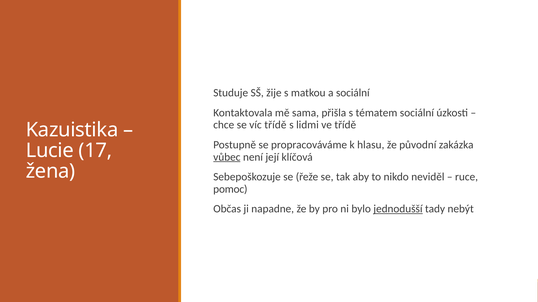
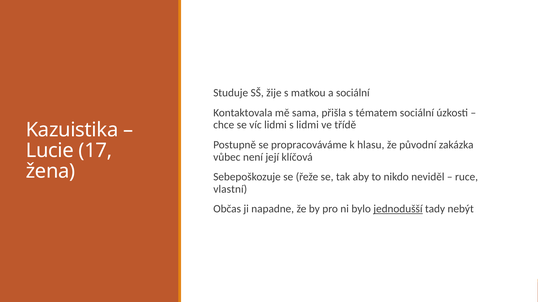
víc třídě: třídě -> lidmi
vůbec underline: present -> none
pomoc: pomoc -> vlastní
